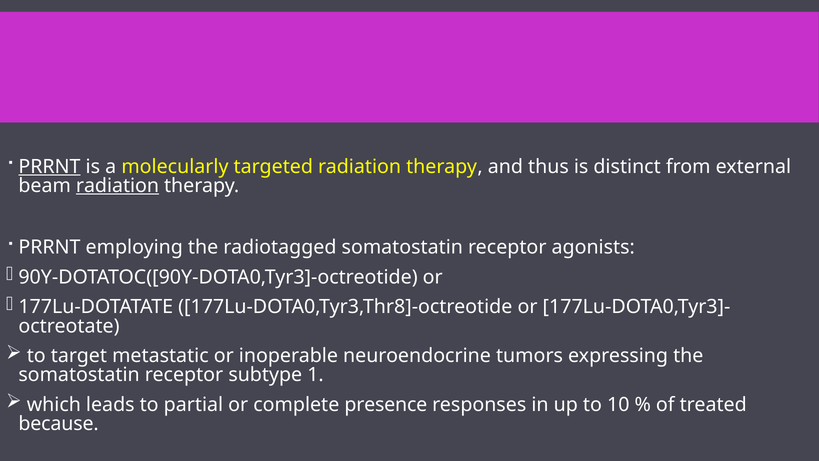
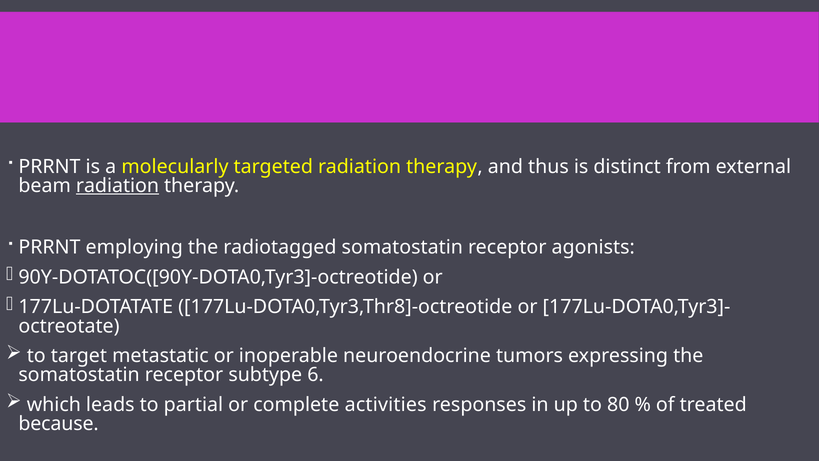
PRRNT at (49, 167) underline: present -> none
1: 1 -> 6
presence: presence -> activities
10: 10 -> 80
